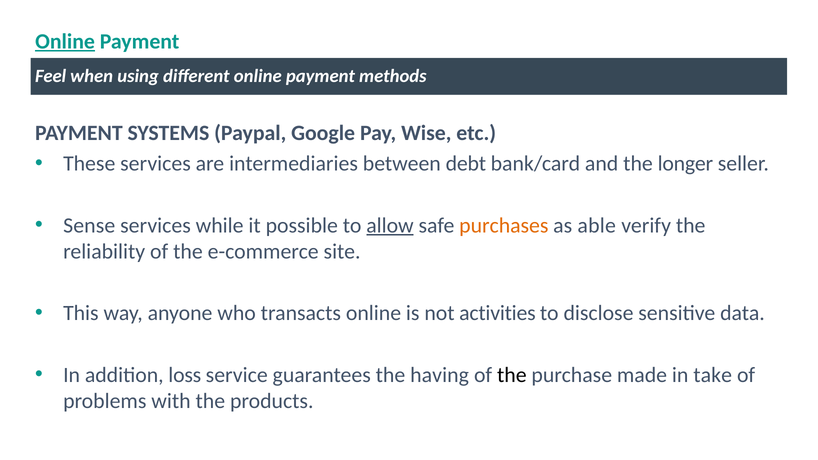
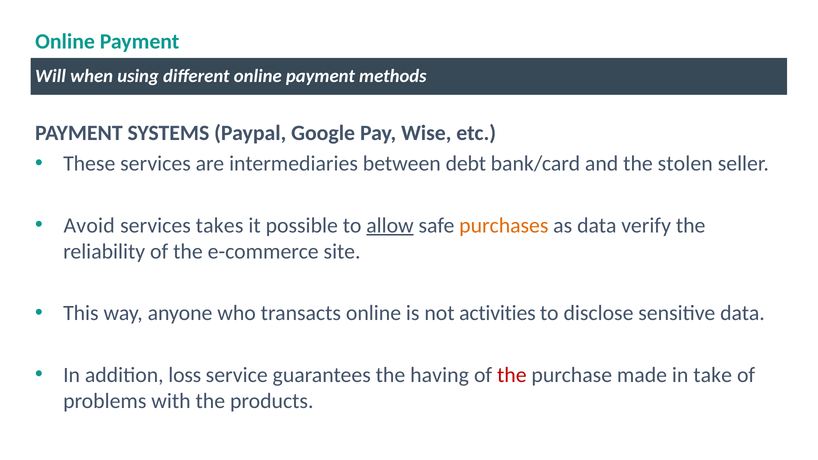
Online at (65, 41) underline: present -> none
Feel: Feel -> Will
longer: longer -> stolen
Sense: Sense -> Avoid
while: while -> takes
as able: able -> data
the at (512, 375) colour: black -> red
